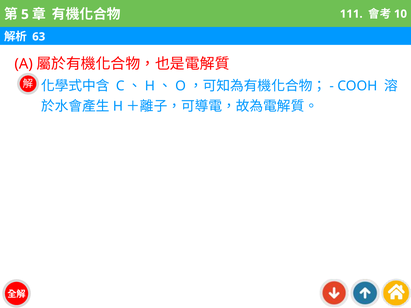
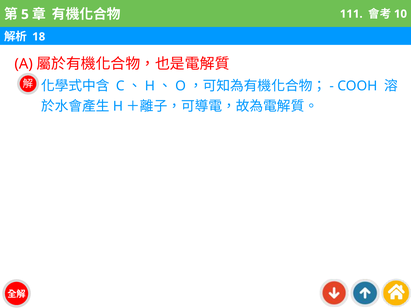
63: 63 -> 18
